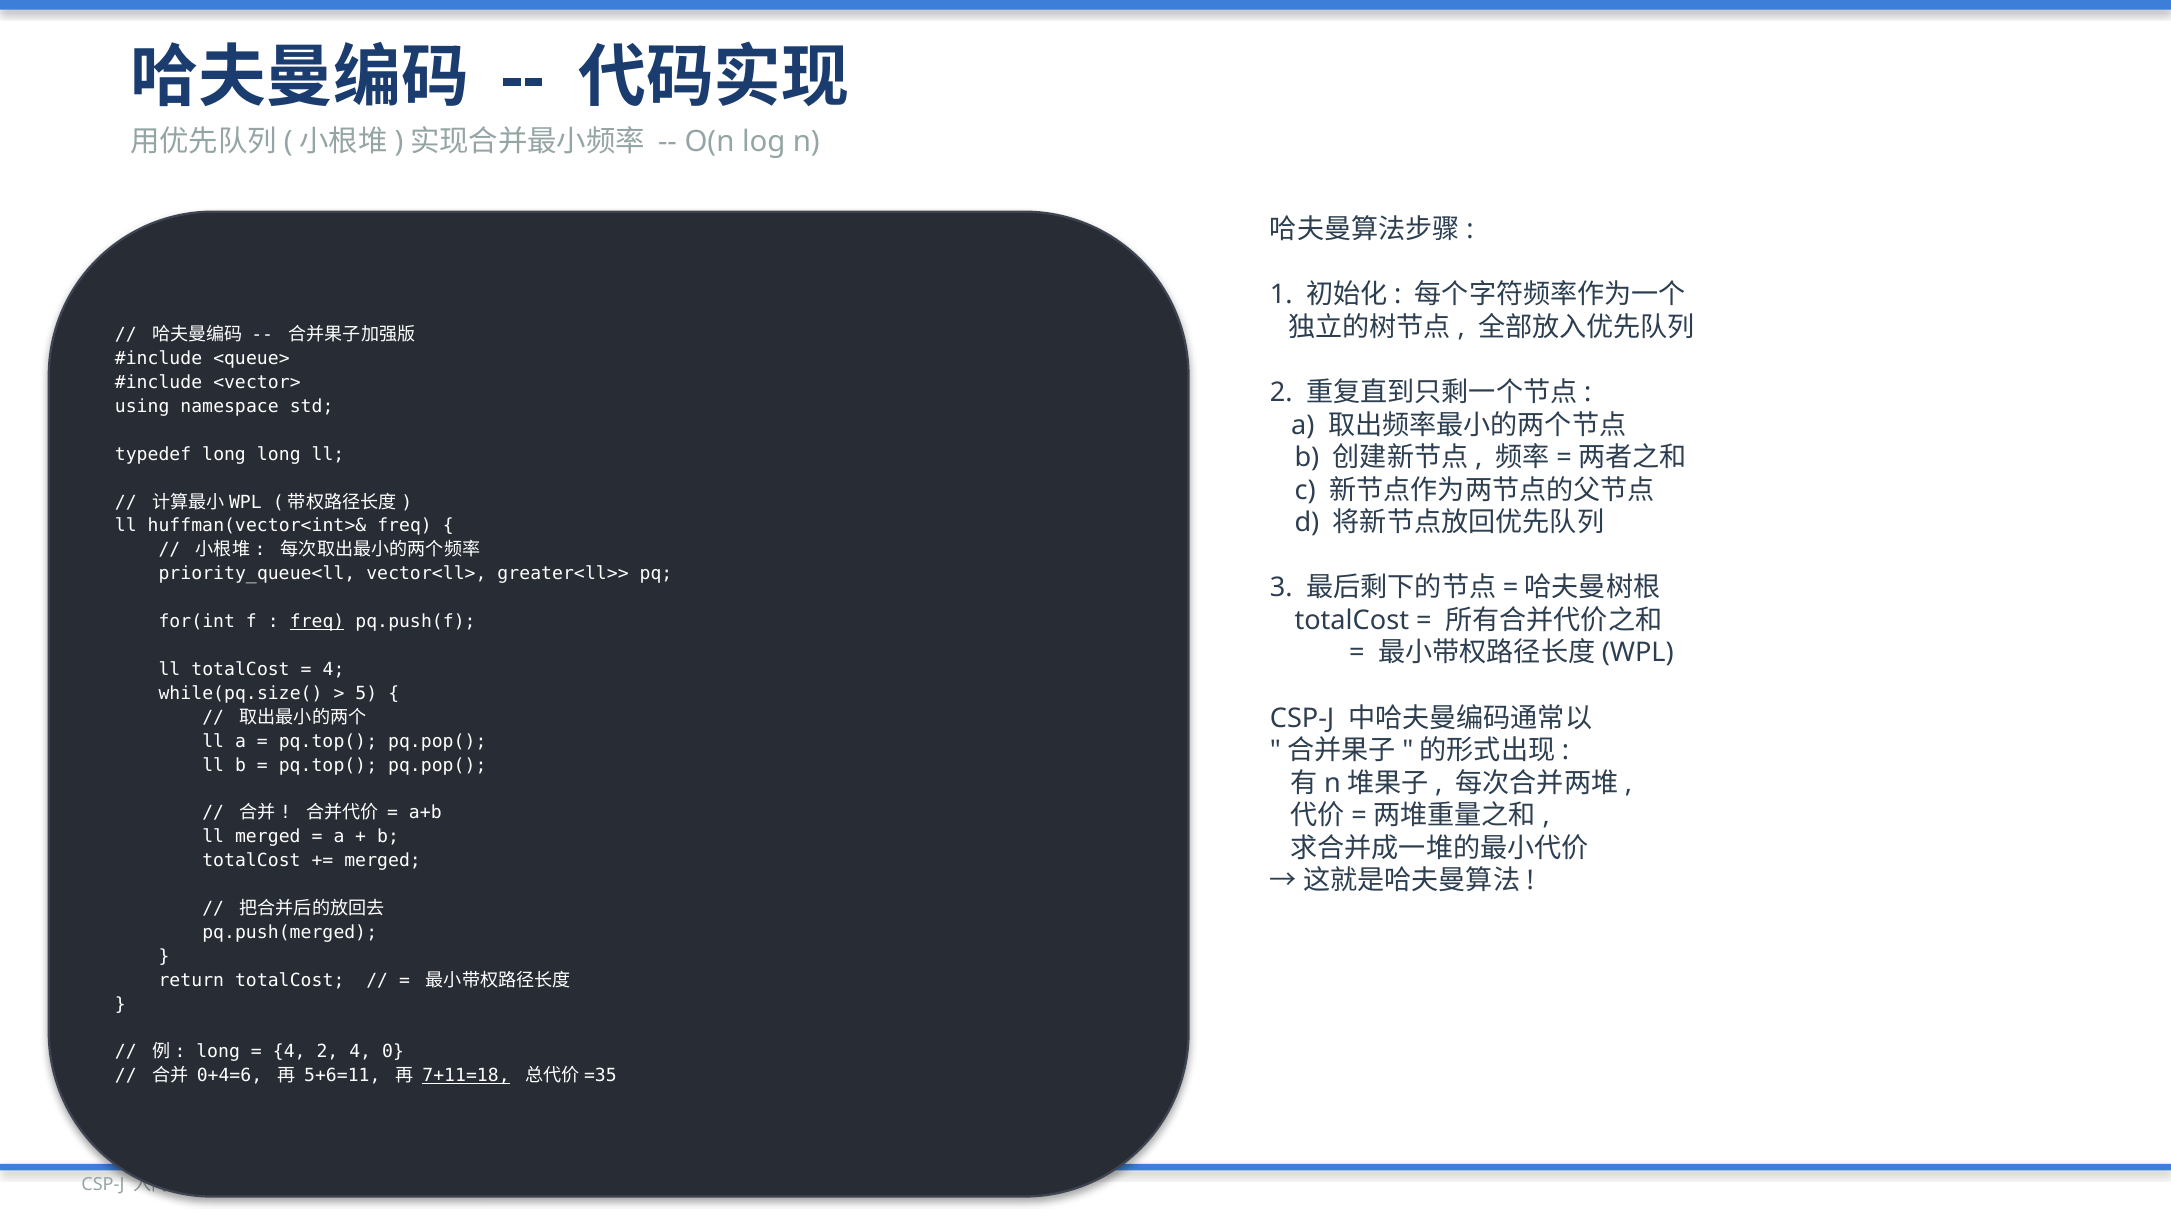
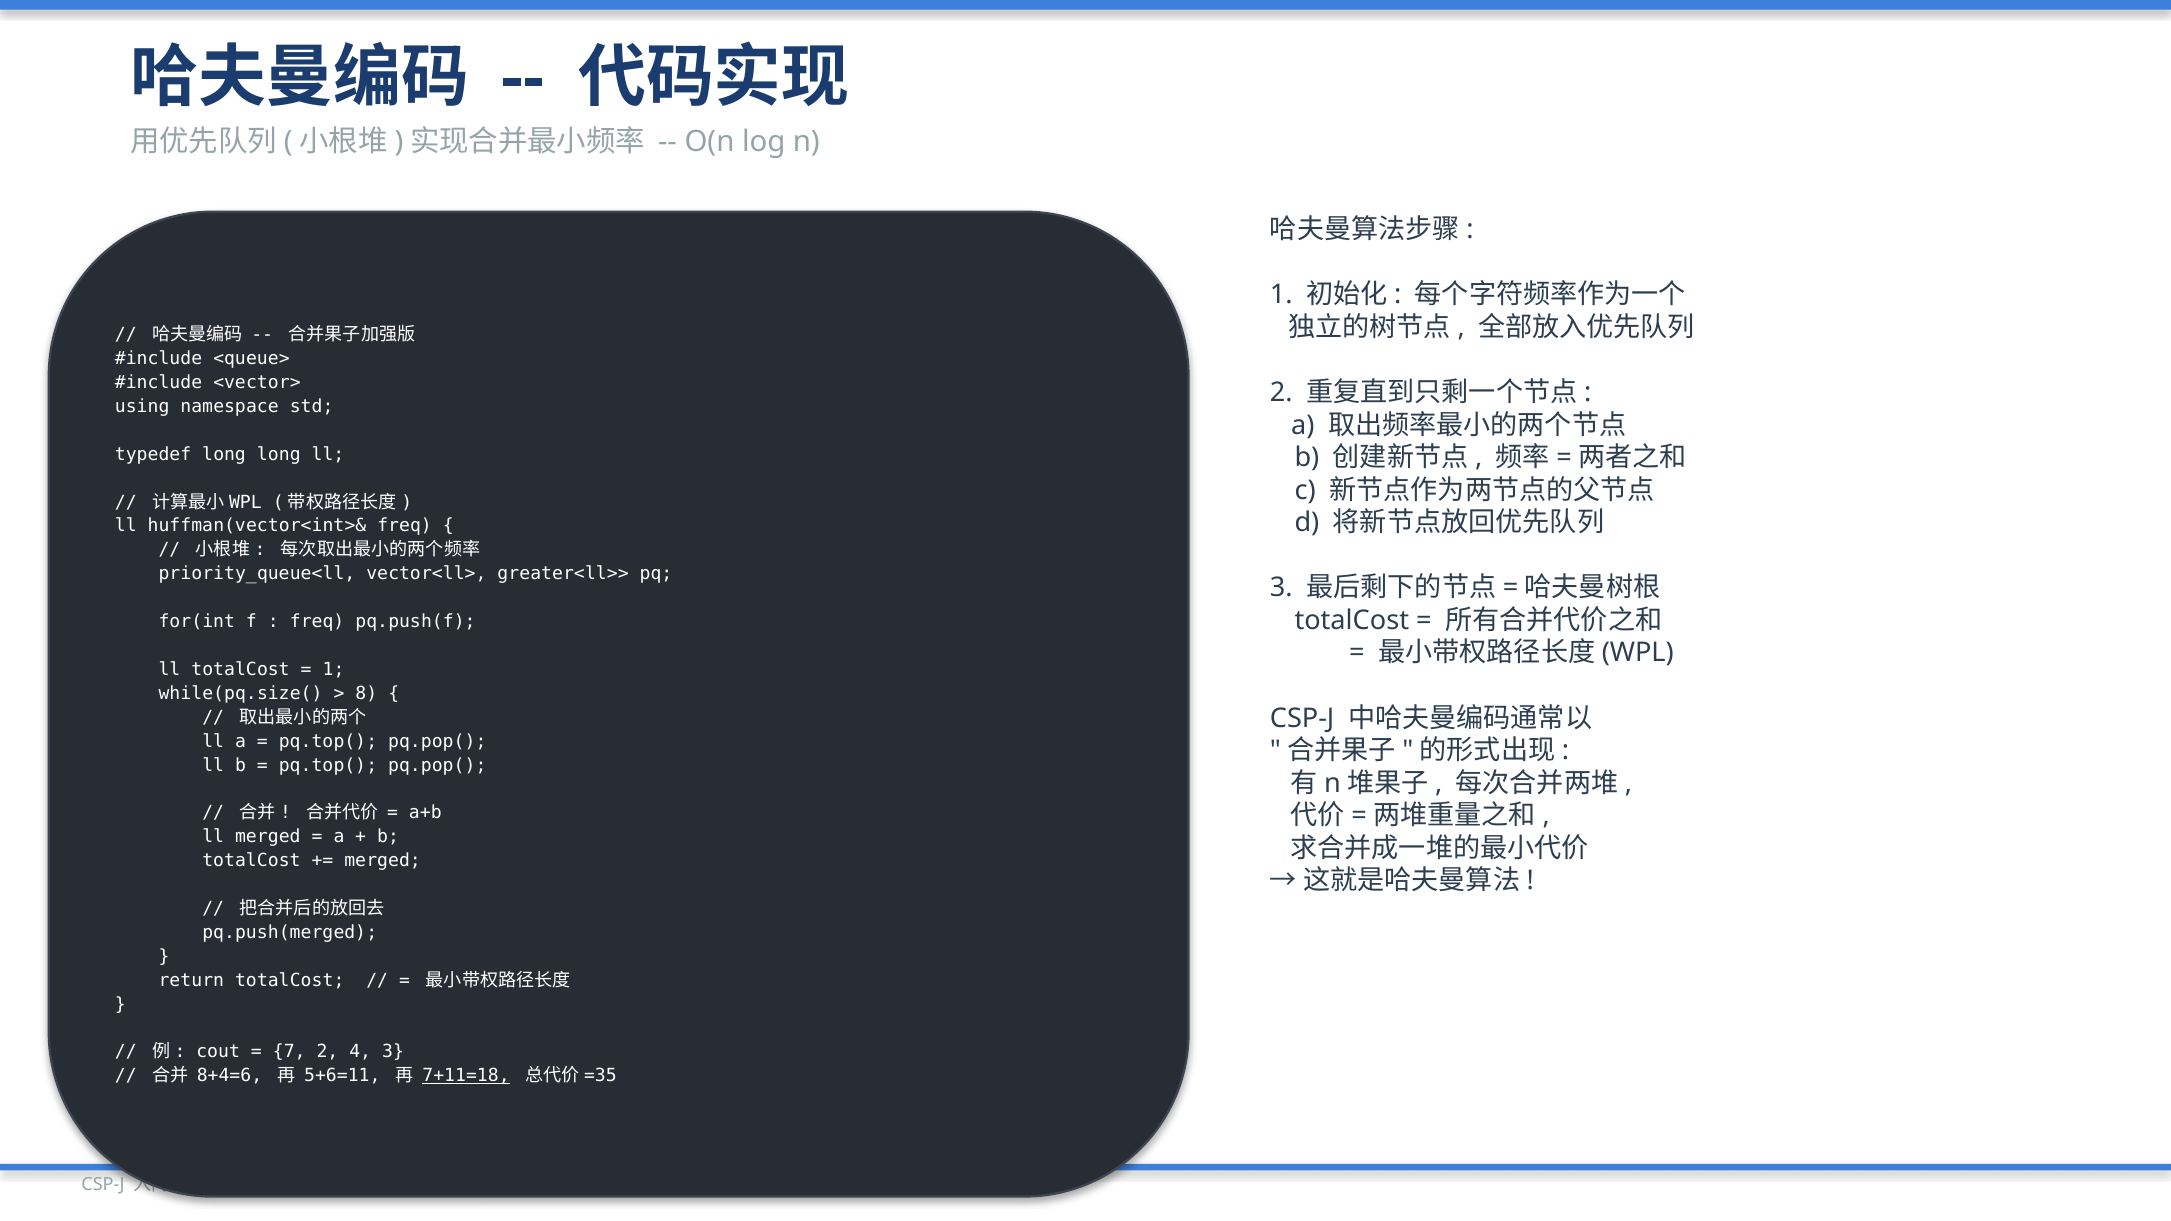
freq at (317, 622) underline: present -> none
4 at (334, 670): 4 -> 1
5: 5 -> 8
long at (218, 1052): long -> cout
4 at (289, 1052): 4 -> 7
4 0: 0 -> 3
0+4=6: 0+4=6 -> 8+4=6
